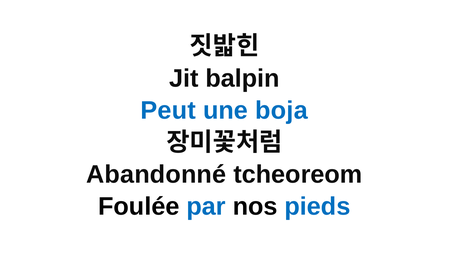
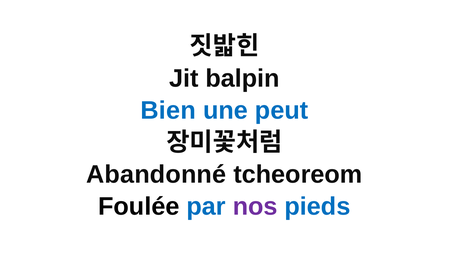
Peut: Peut -> Bien
boja: boja -> peut
nos colour: black -> purple
